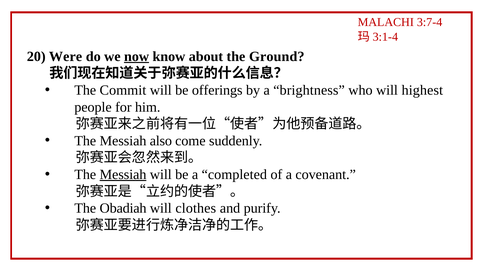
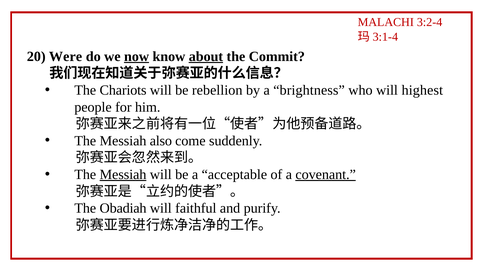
3:7-4: 3:7-4 -> 3:2-4
about underline: none -> present
Ground: Ground -> Commit
Commit: Commit -> Chariots
offerings: offerings -> rebellion
completed: completed -> acceptable
covenant underline: none -> present
clothes: clothes -> faithful
